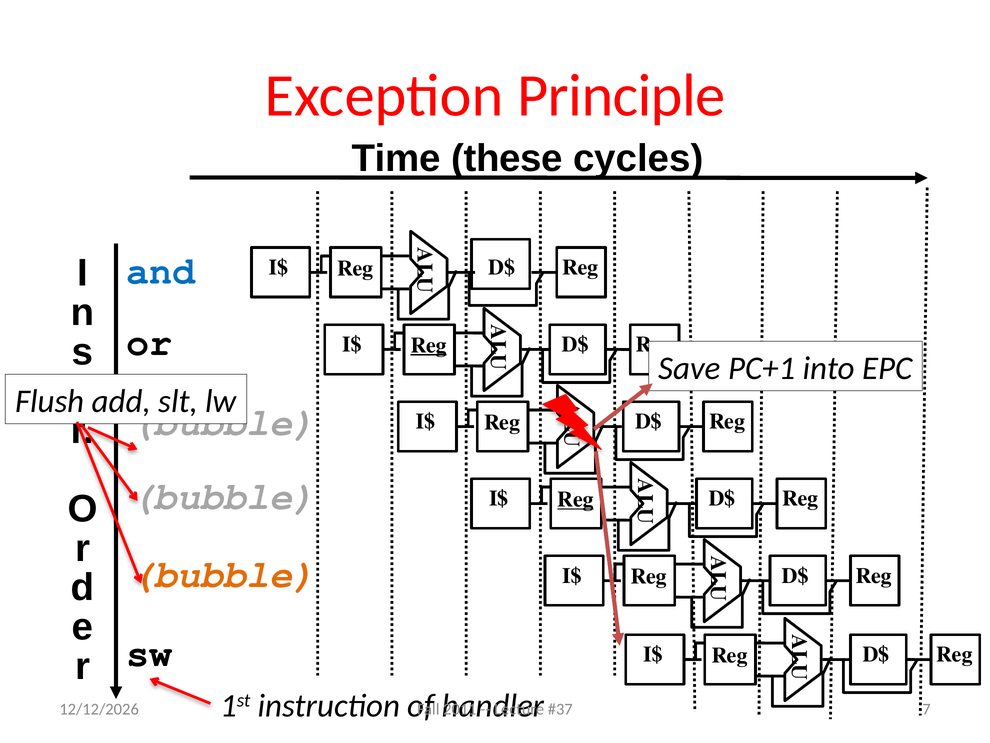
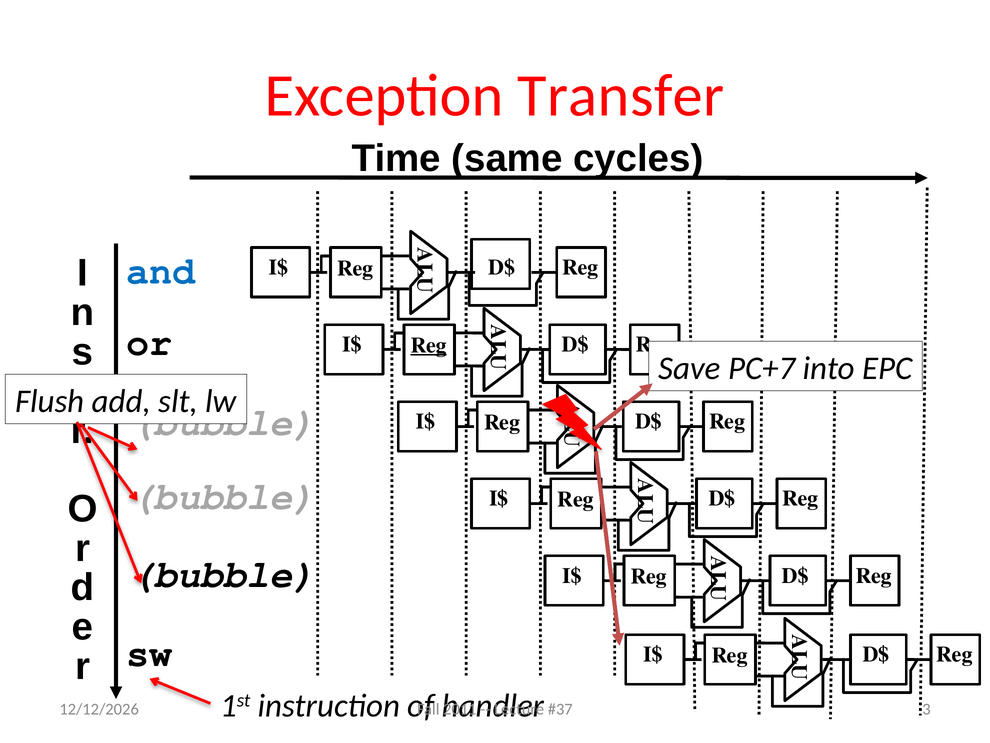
Principle: Principle -> Transfer
these: these -> same
PC+1: PC+1 -> PC+7
Reg at (576, 499) underline: present -> none
bubble at (223, 574) colour: orange -> black
7: 7 -> 3
